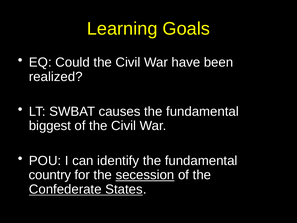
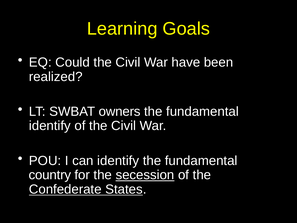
causes: causes -> owners
biggest at (50, 126): biggest -> identify
